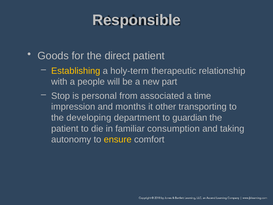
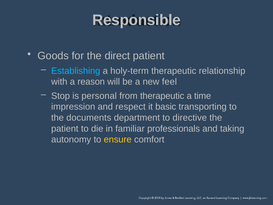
Establishing colour: yellow -> light blue
people: people -> reason
part: part -> feel
from associated: associated -> therapeutic
months: months -> respect
other: other -> basic
developing: developing -> documents
guardian: guardian -> directive
consumption: consumption -> professionals
